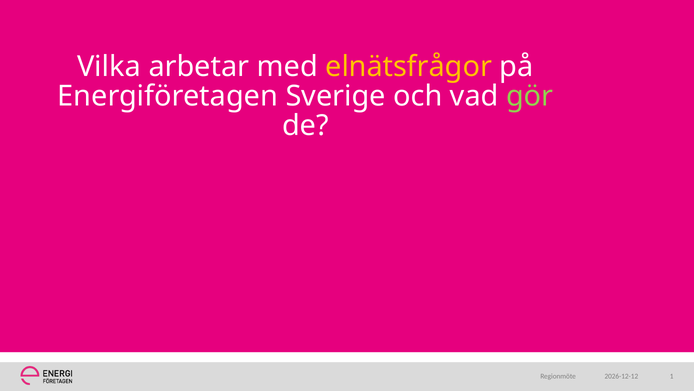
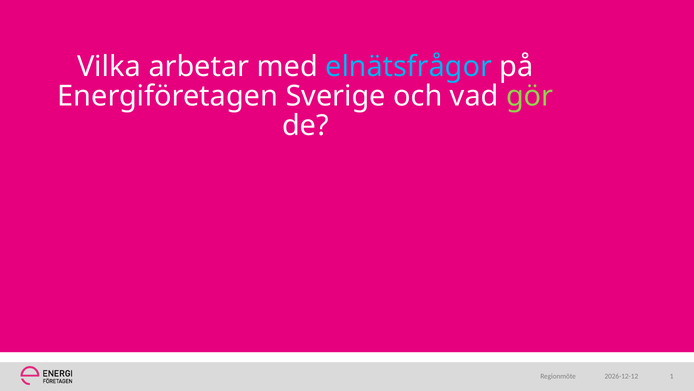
elnätsfrågor colour: yellow -> light blue
